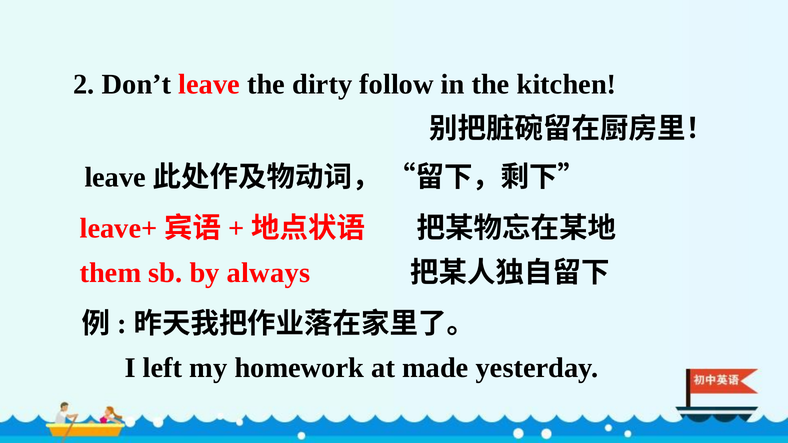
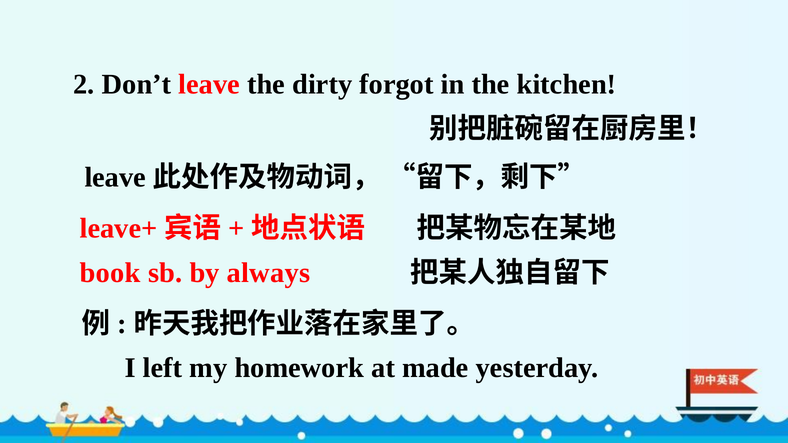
follow: follow -> forgot
them: them -> book
